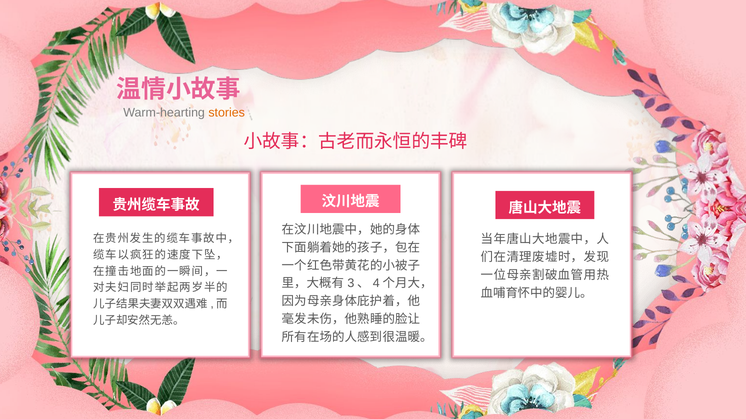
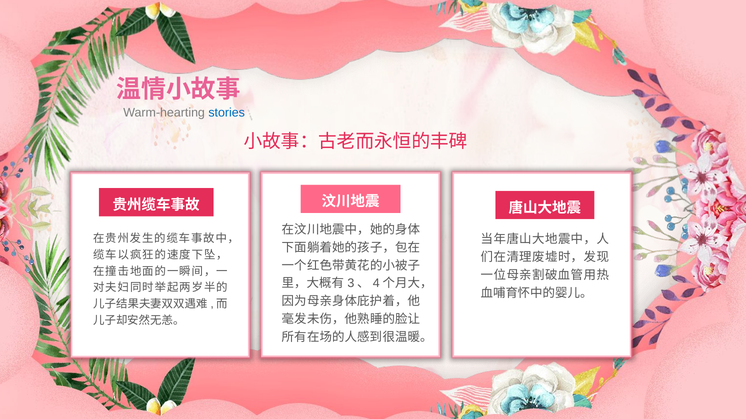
stories colour: orange -> blue
